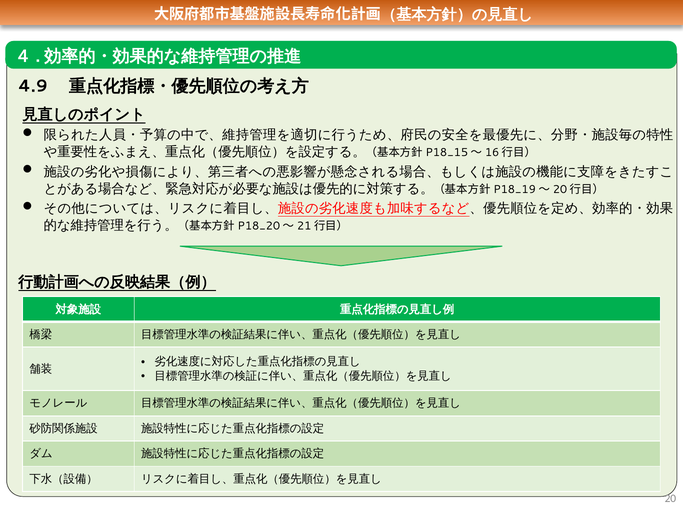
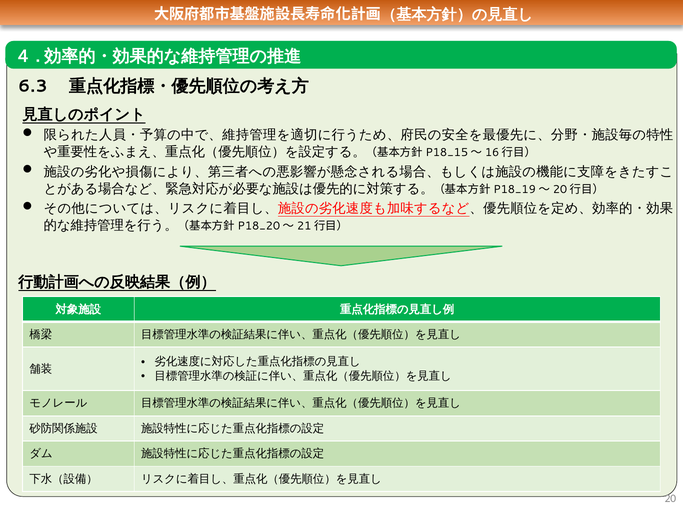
4.9: 4.9 -> 6.3
